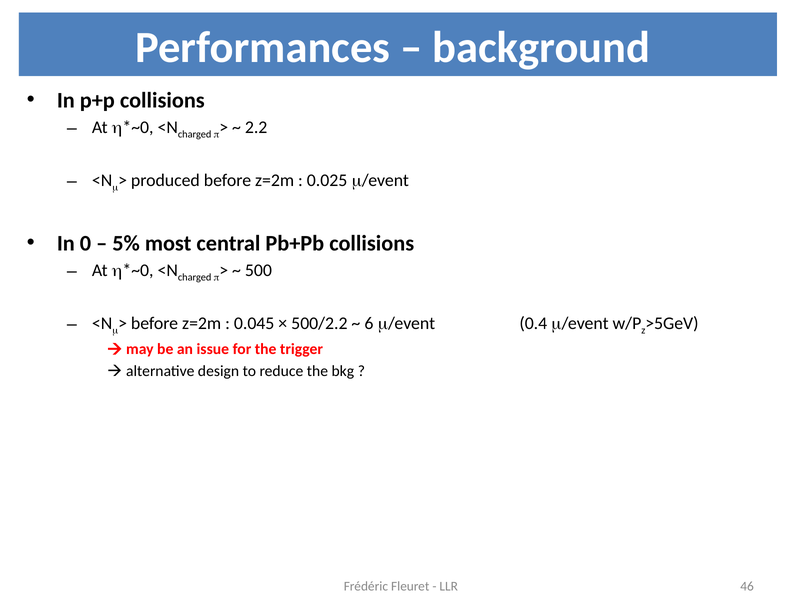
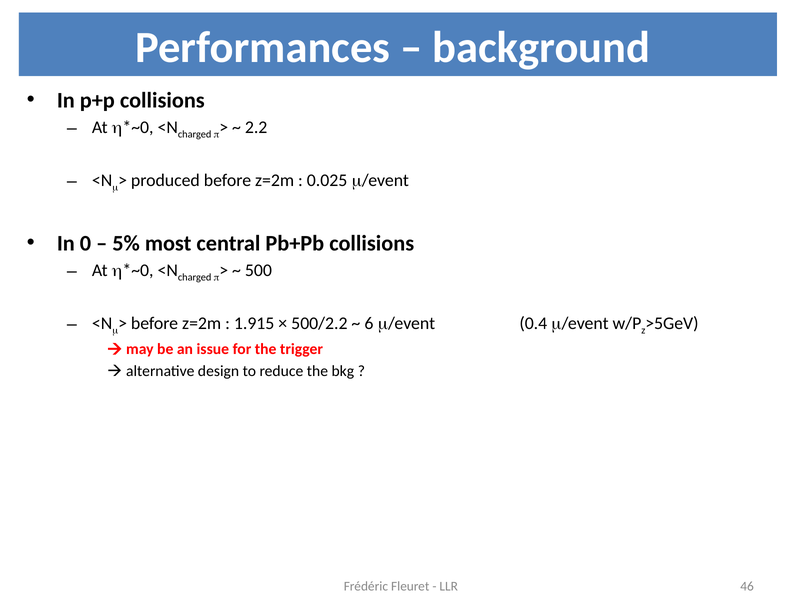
0.045: 0.045 -> 1.915
